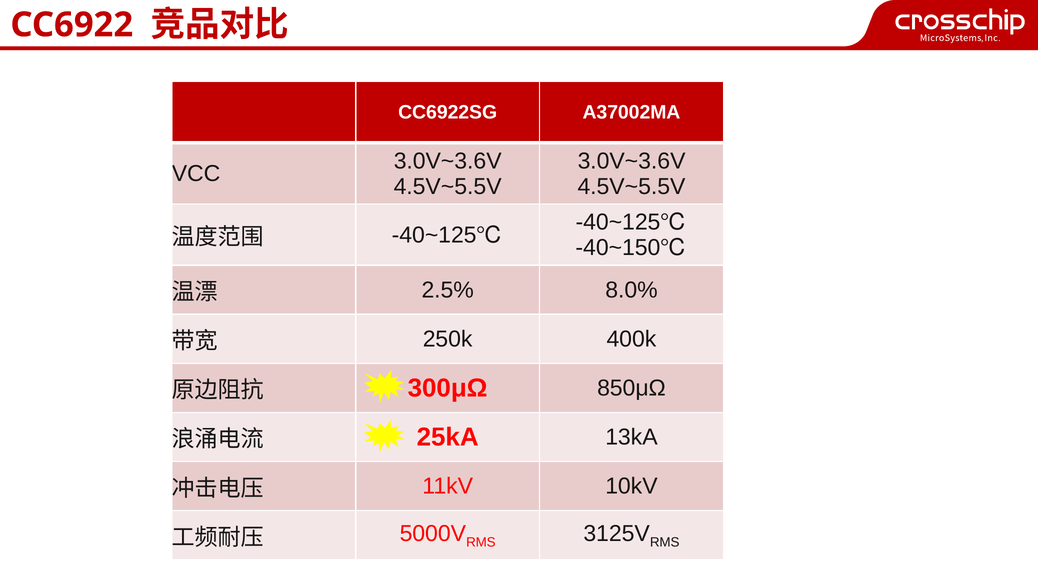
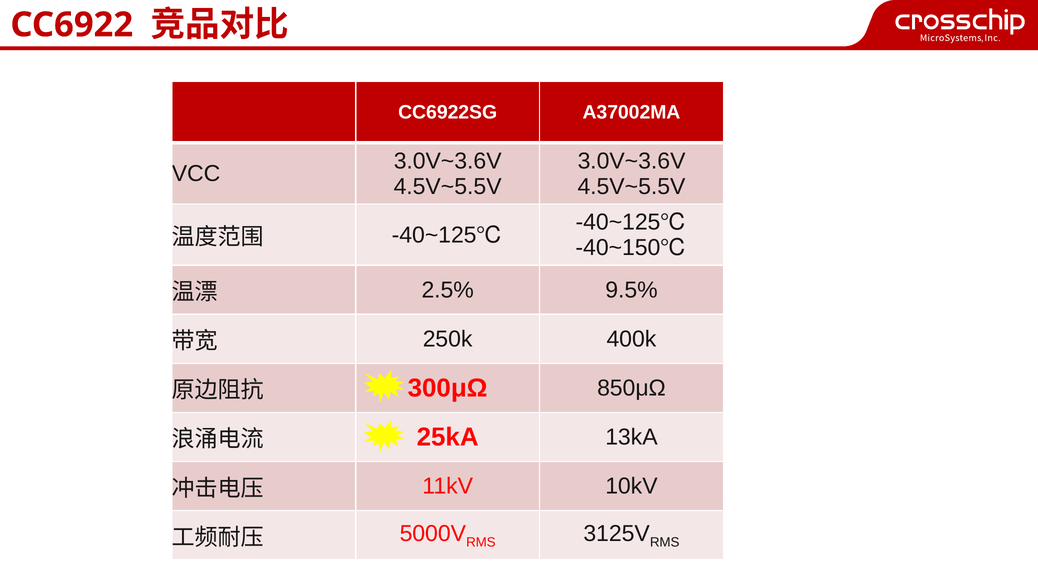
8.0%: 8.0% -> 9.5%
